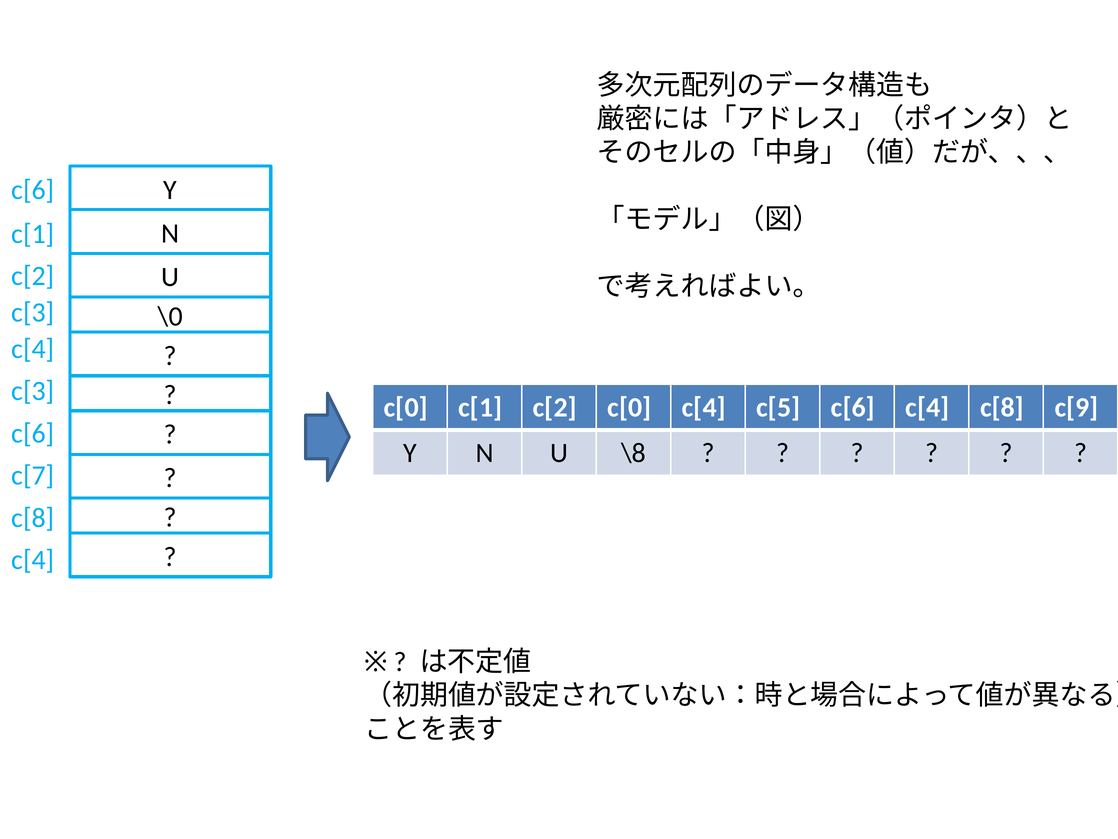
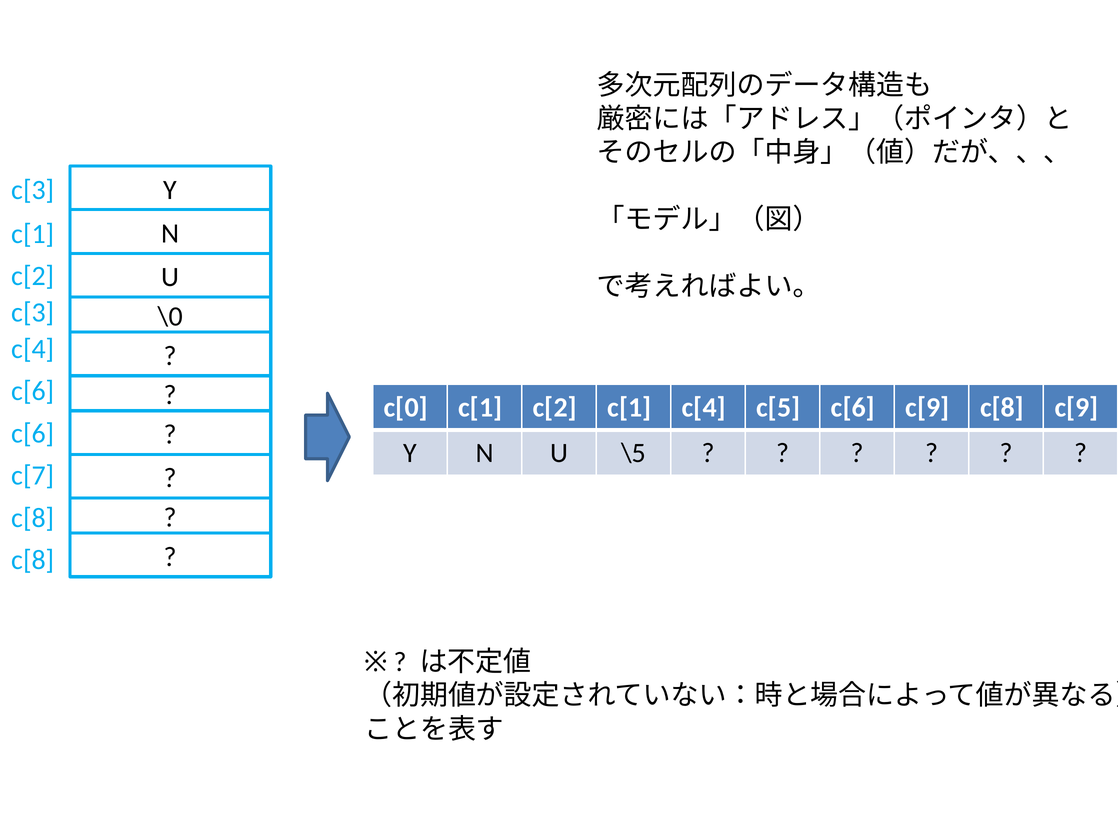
c[6 at (33, 190): c[6 -> c[3
c[3 at (33, 391): c[3 -> c[6
c[2 c[0: c[0 -> c[1
c[6 c[4: c[4 -> c[9
\8: \8 -> \5
c[4 at (33, 560): c[4 -> c[8
